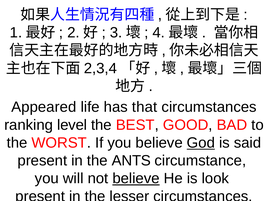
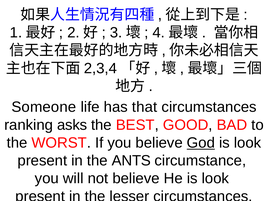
Appeared: Appeared -> Someone
level: level -> asks
said at (248, 143): said -> look
believe at (136, 178) underline: present -> none
